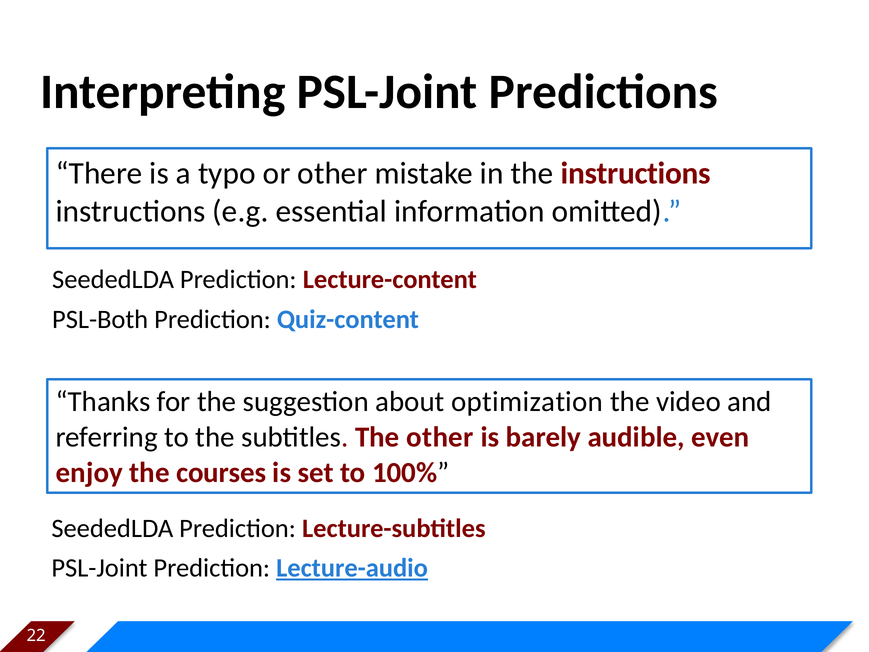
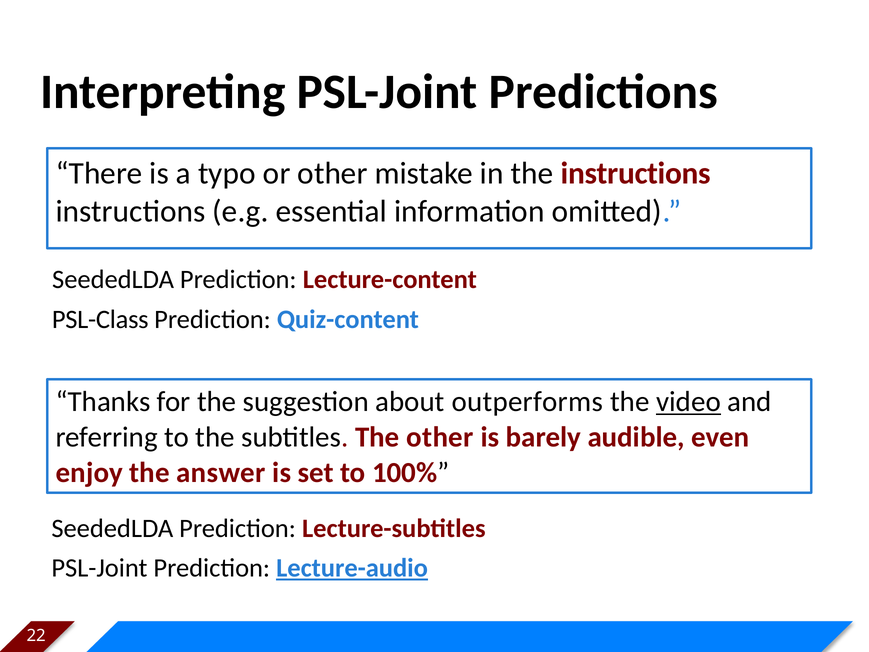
PSL-Both: PSL-Both -> PSL-Class
optimization: optimization -> outperforms
video underline: none -> present
courses: courses -> answer
